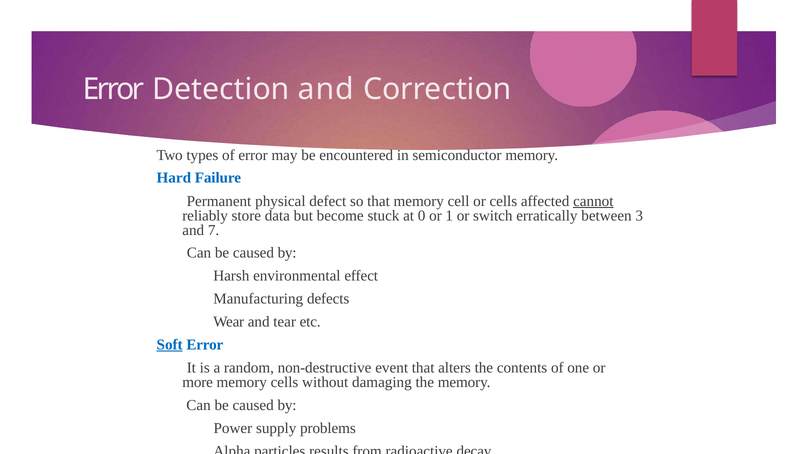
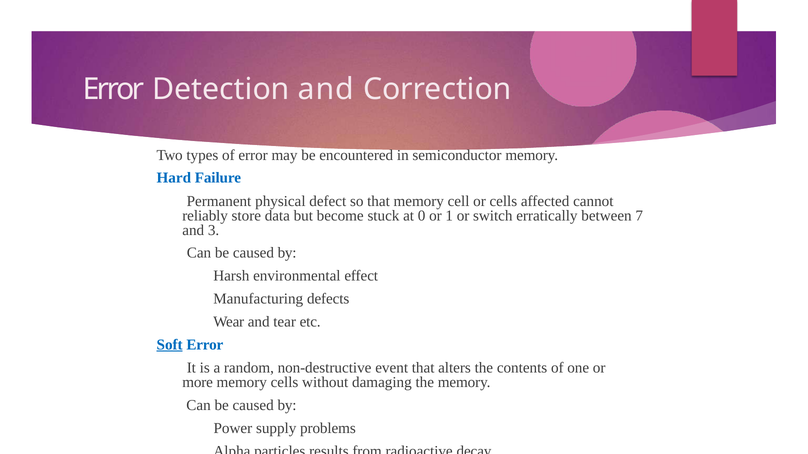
cannot underline: present -> none
3: 3 -> 7
7: 7 -> 3
